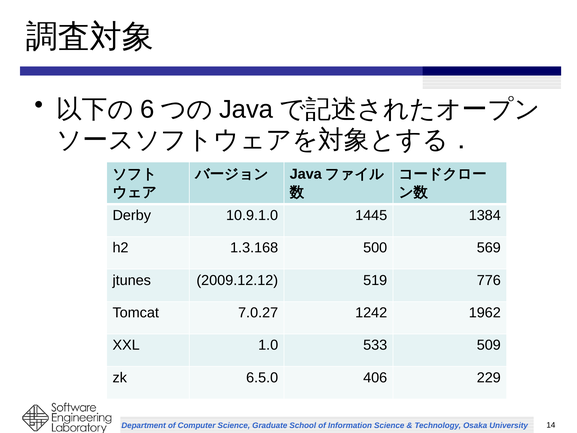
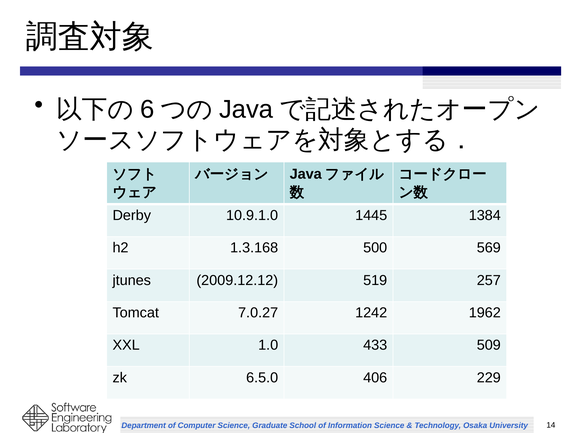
776: 776 -> 257
533: 533 -> 433
